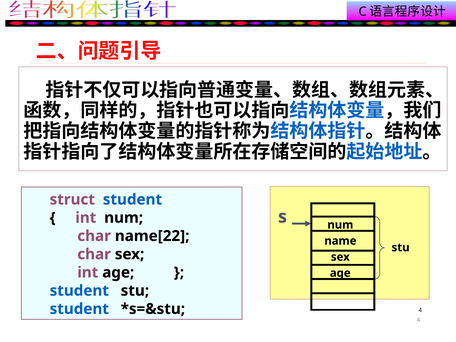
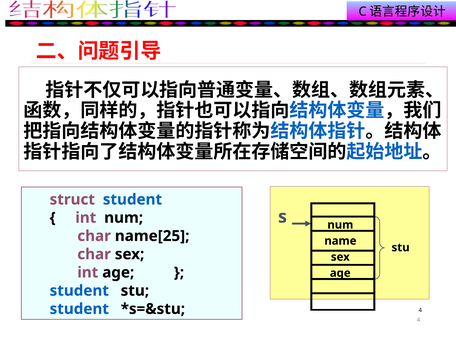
name[22: name[22 -> name[25
